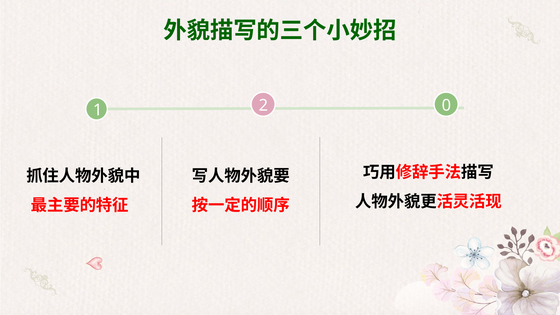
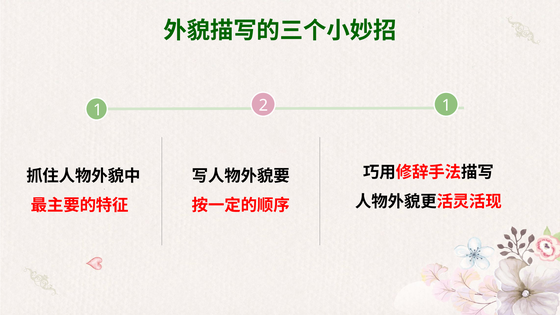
2 0: 0 -> 1
